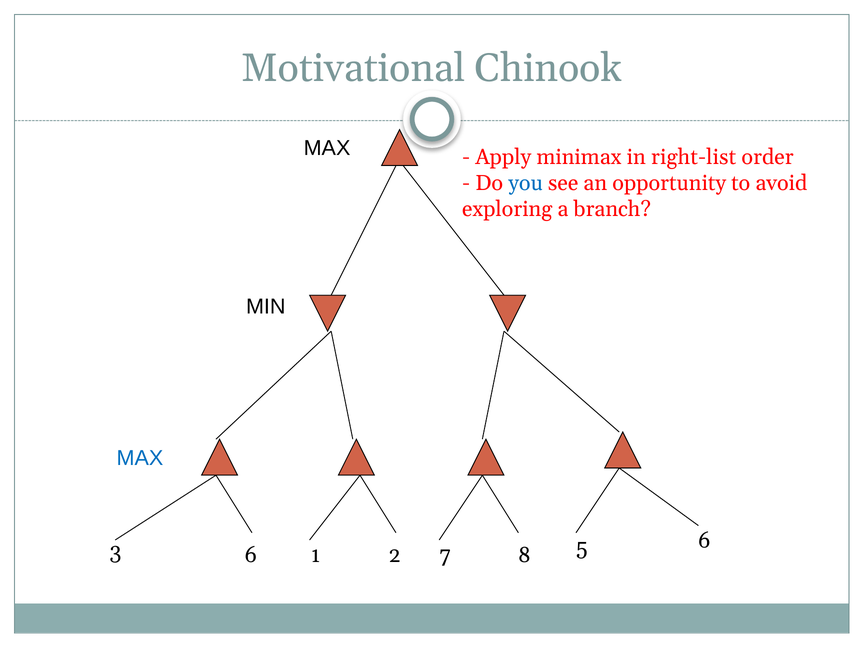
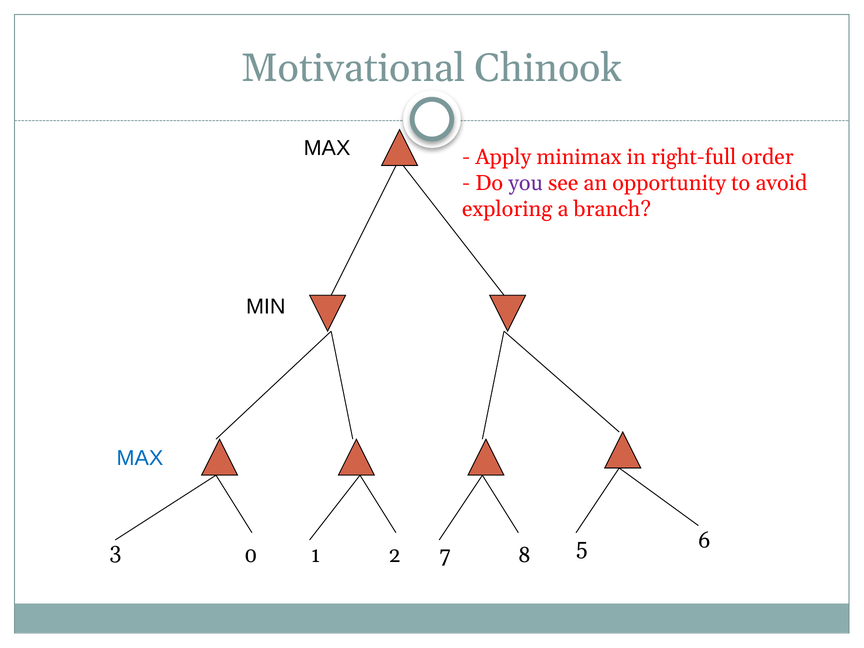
right-list: right-list -> right-full
you colour: blue -> purple
3 6: 6 -> 0
